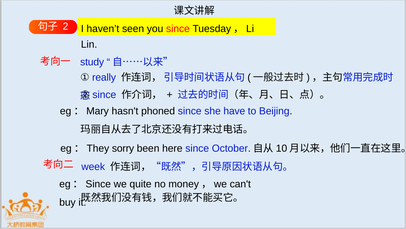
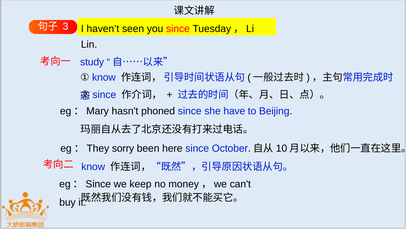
2: 2 -> 3
① really: really -> know
week at (93, 166): week -> know
quite: quite -> keep
